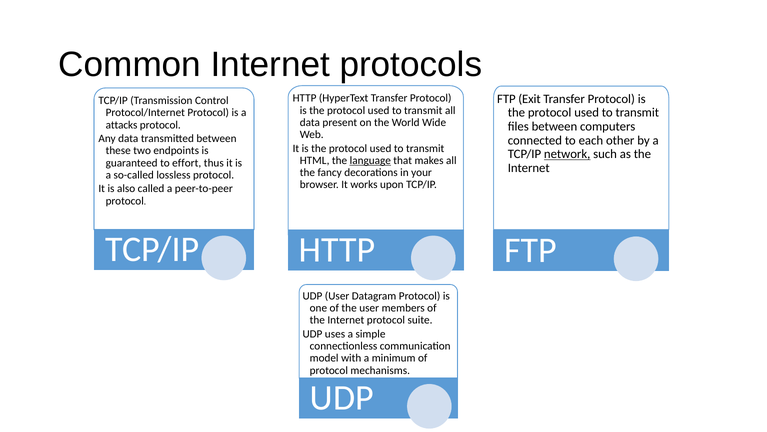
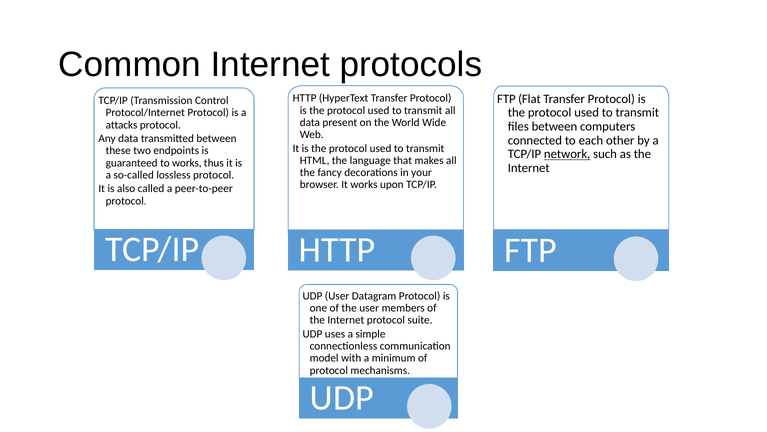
Exit: Exit -> Flat
language underline: present -> none
to effort: effort -> works
